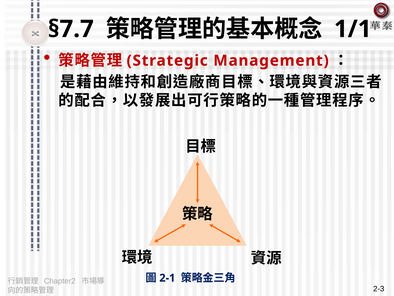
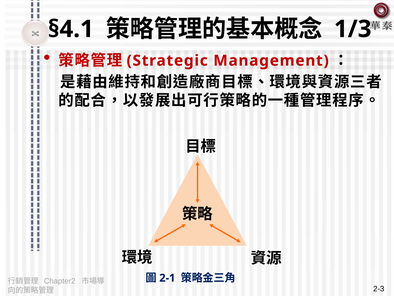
§7.7: §7.7 -> §4.1
1/1: 1/1 -> 1/3
